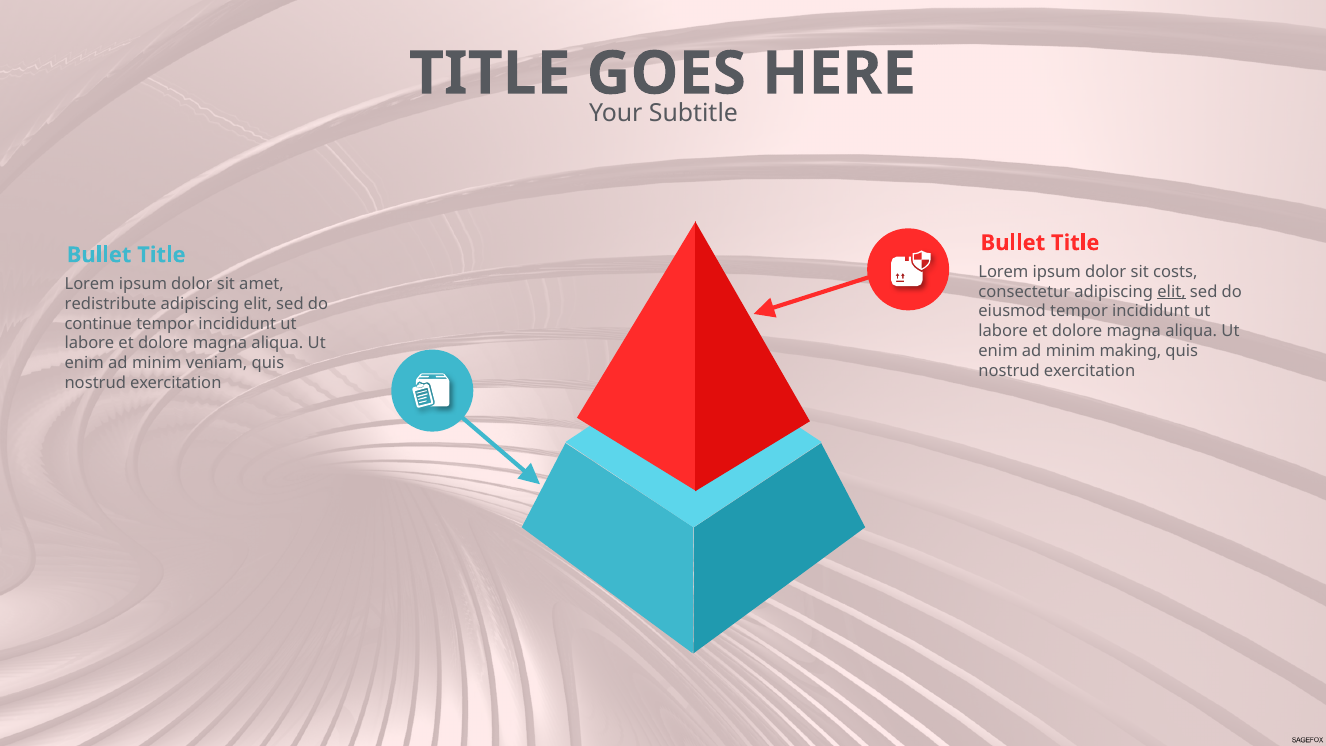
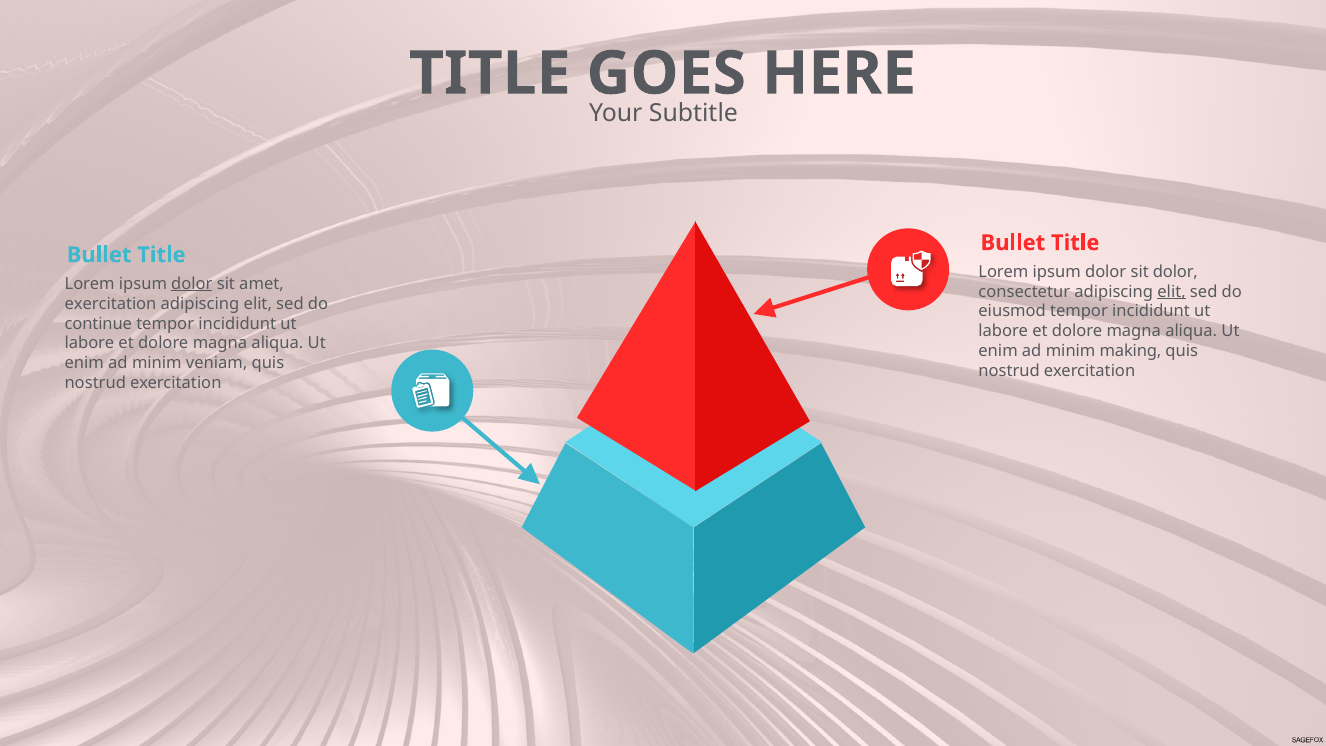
sit costs: costs -> dolor
dolor at (192, 284) underline: none -> present
redistribute at (111, 304): redistribute -> exercitation
